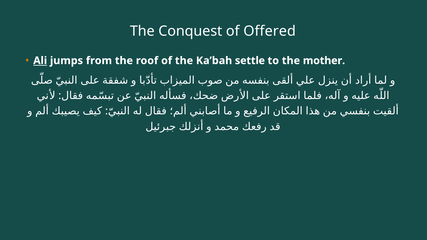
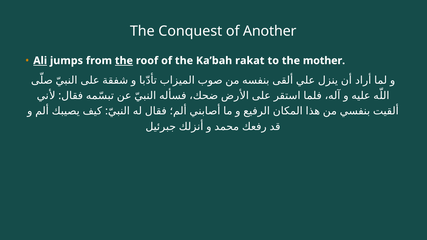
Offered: Offered -> Another
the at (124, 61) underline: none -> present
settle: settle -> rakat
